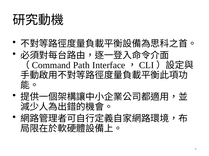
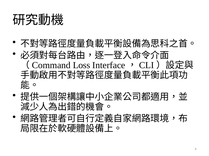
Path: Path -> Loss
